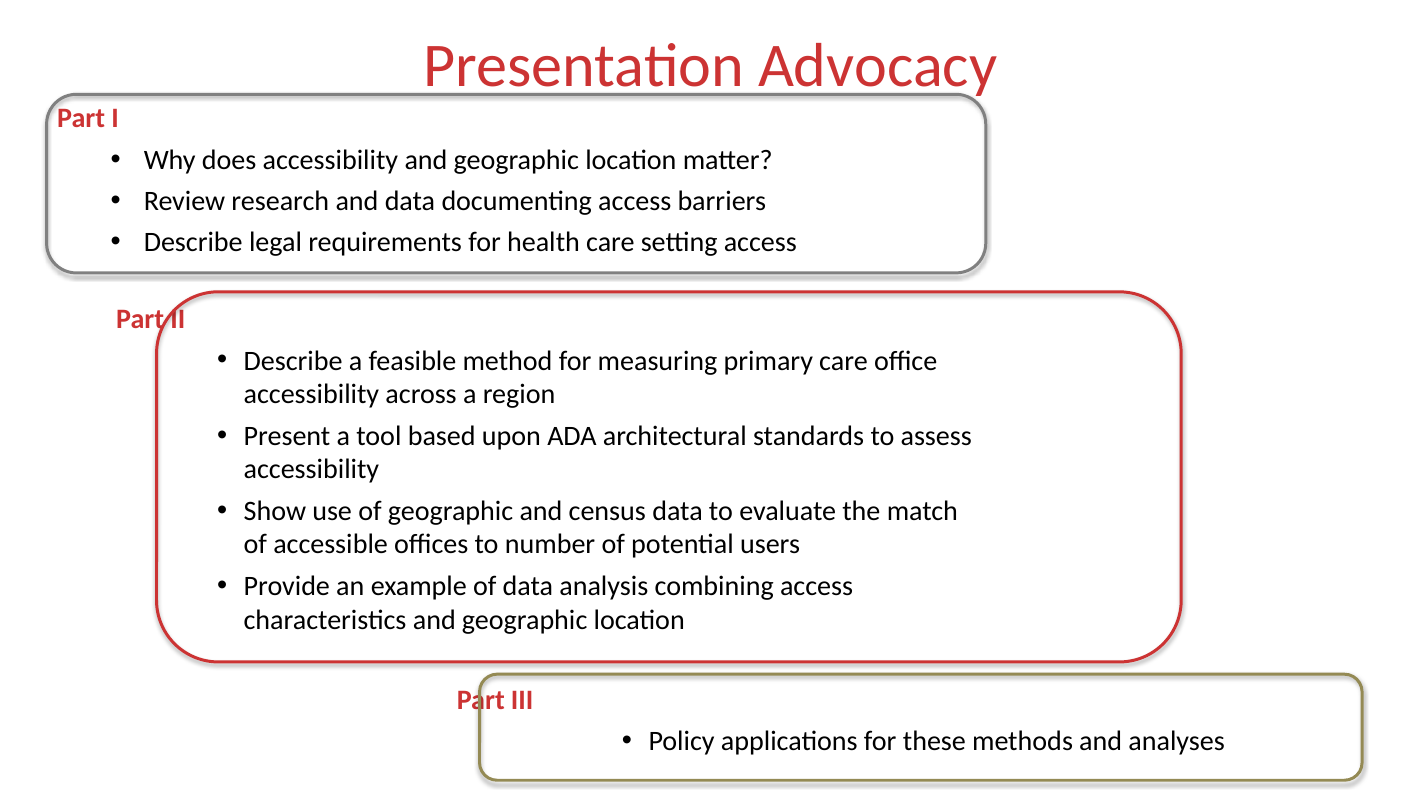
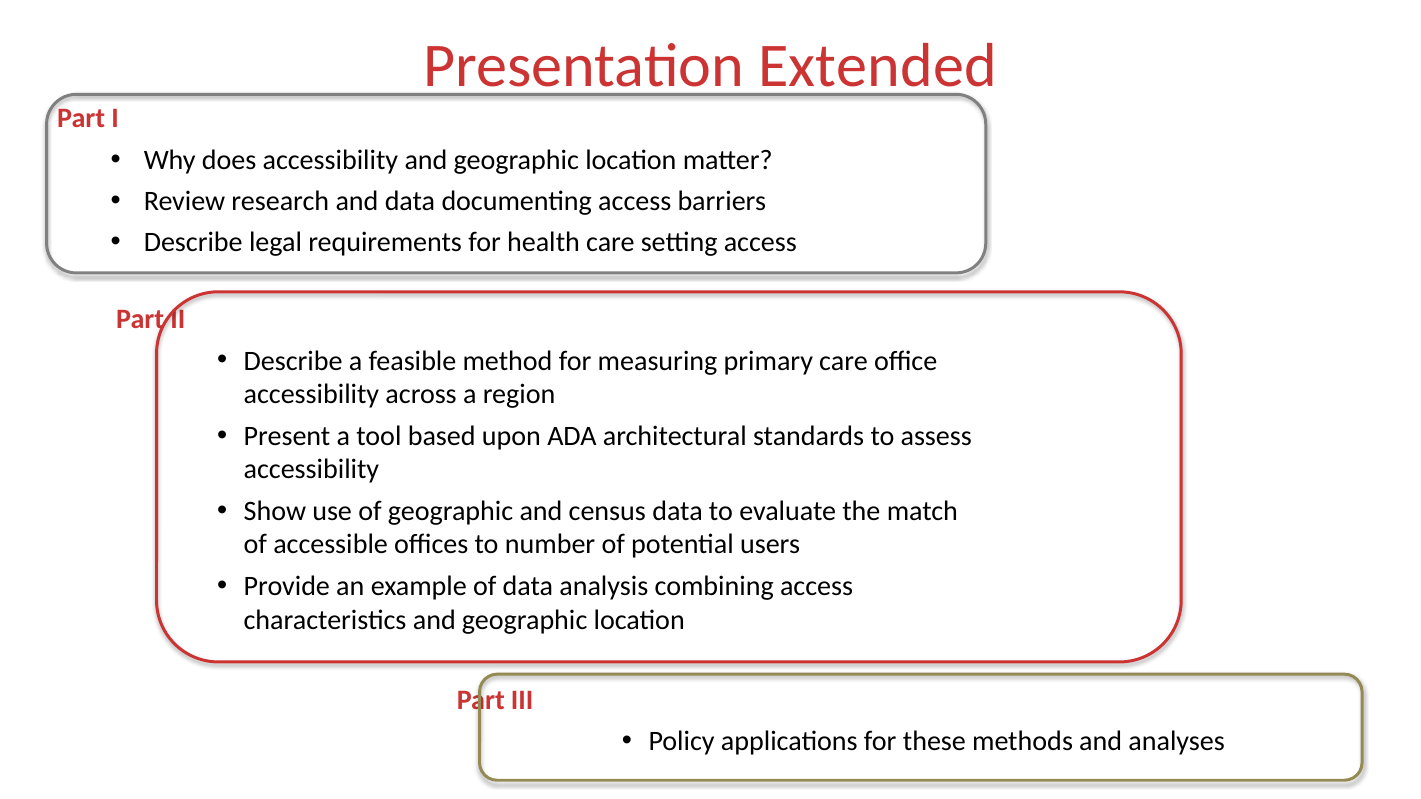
Advocacy: Advocacy -> Extended
